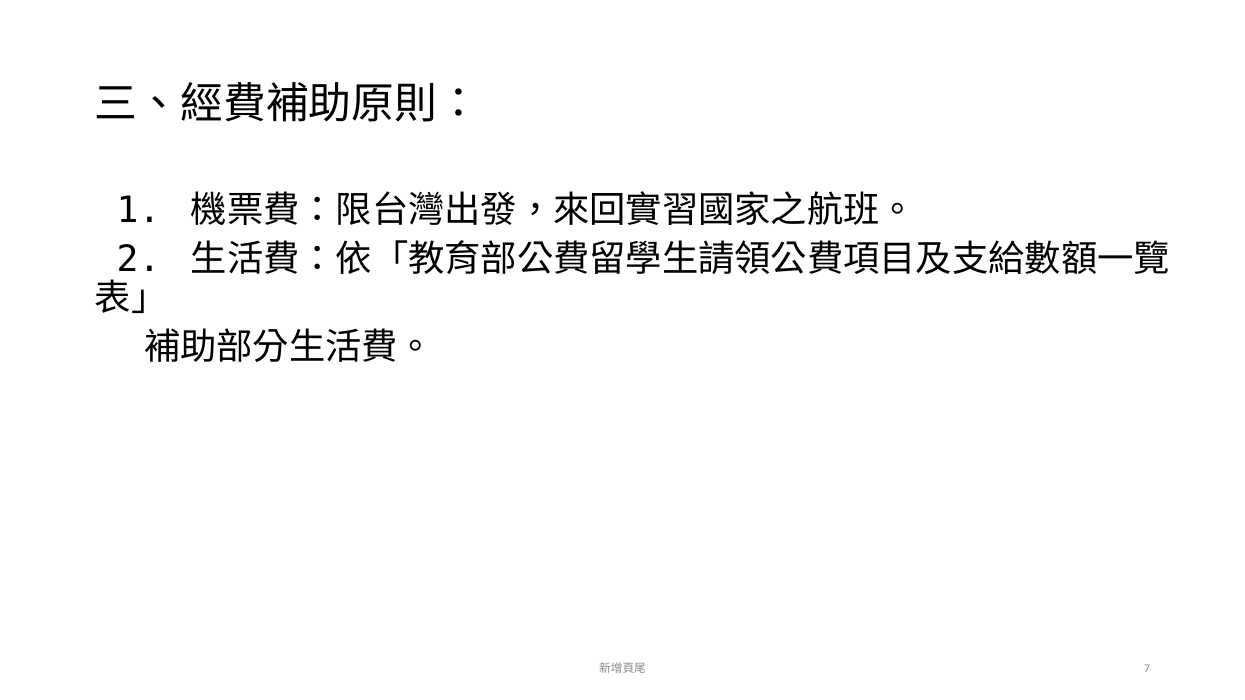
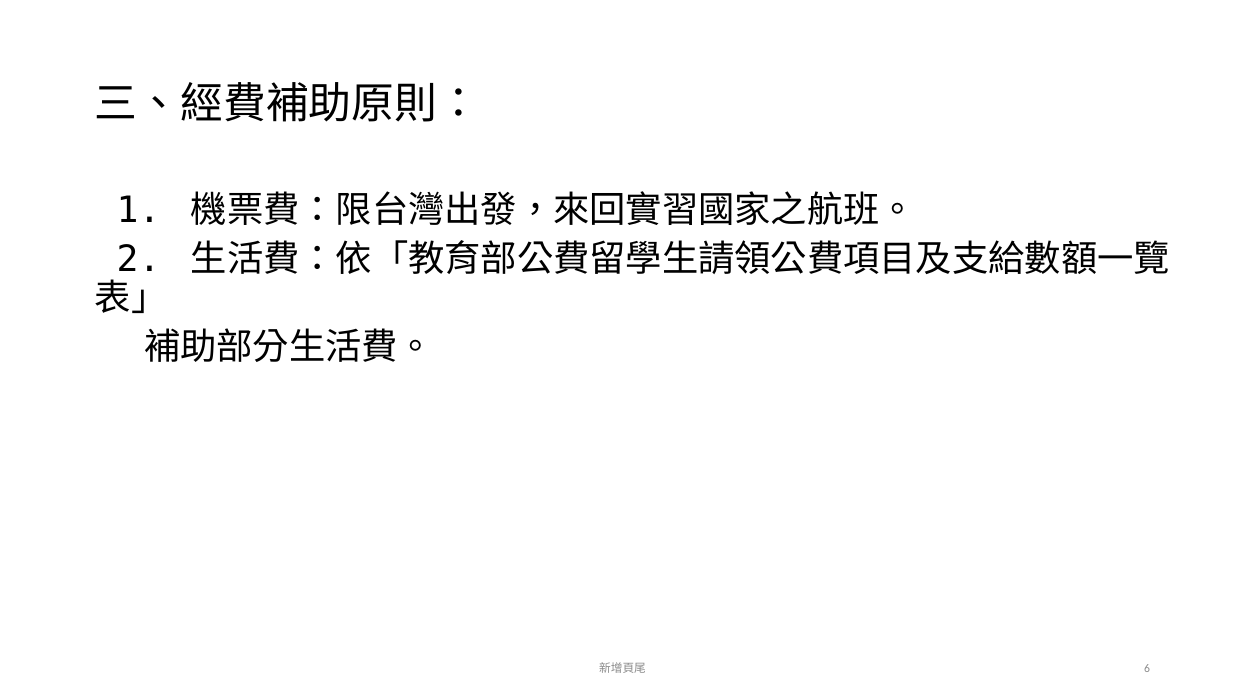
7: 7 -> 6
